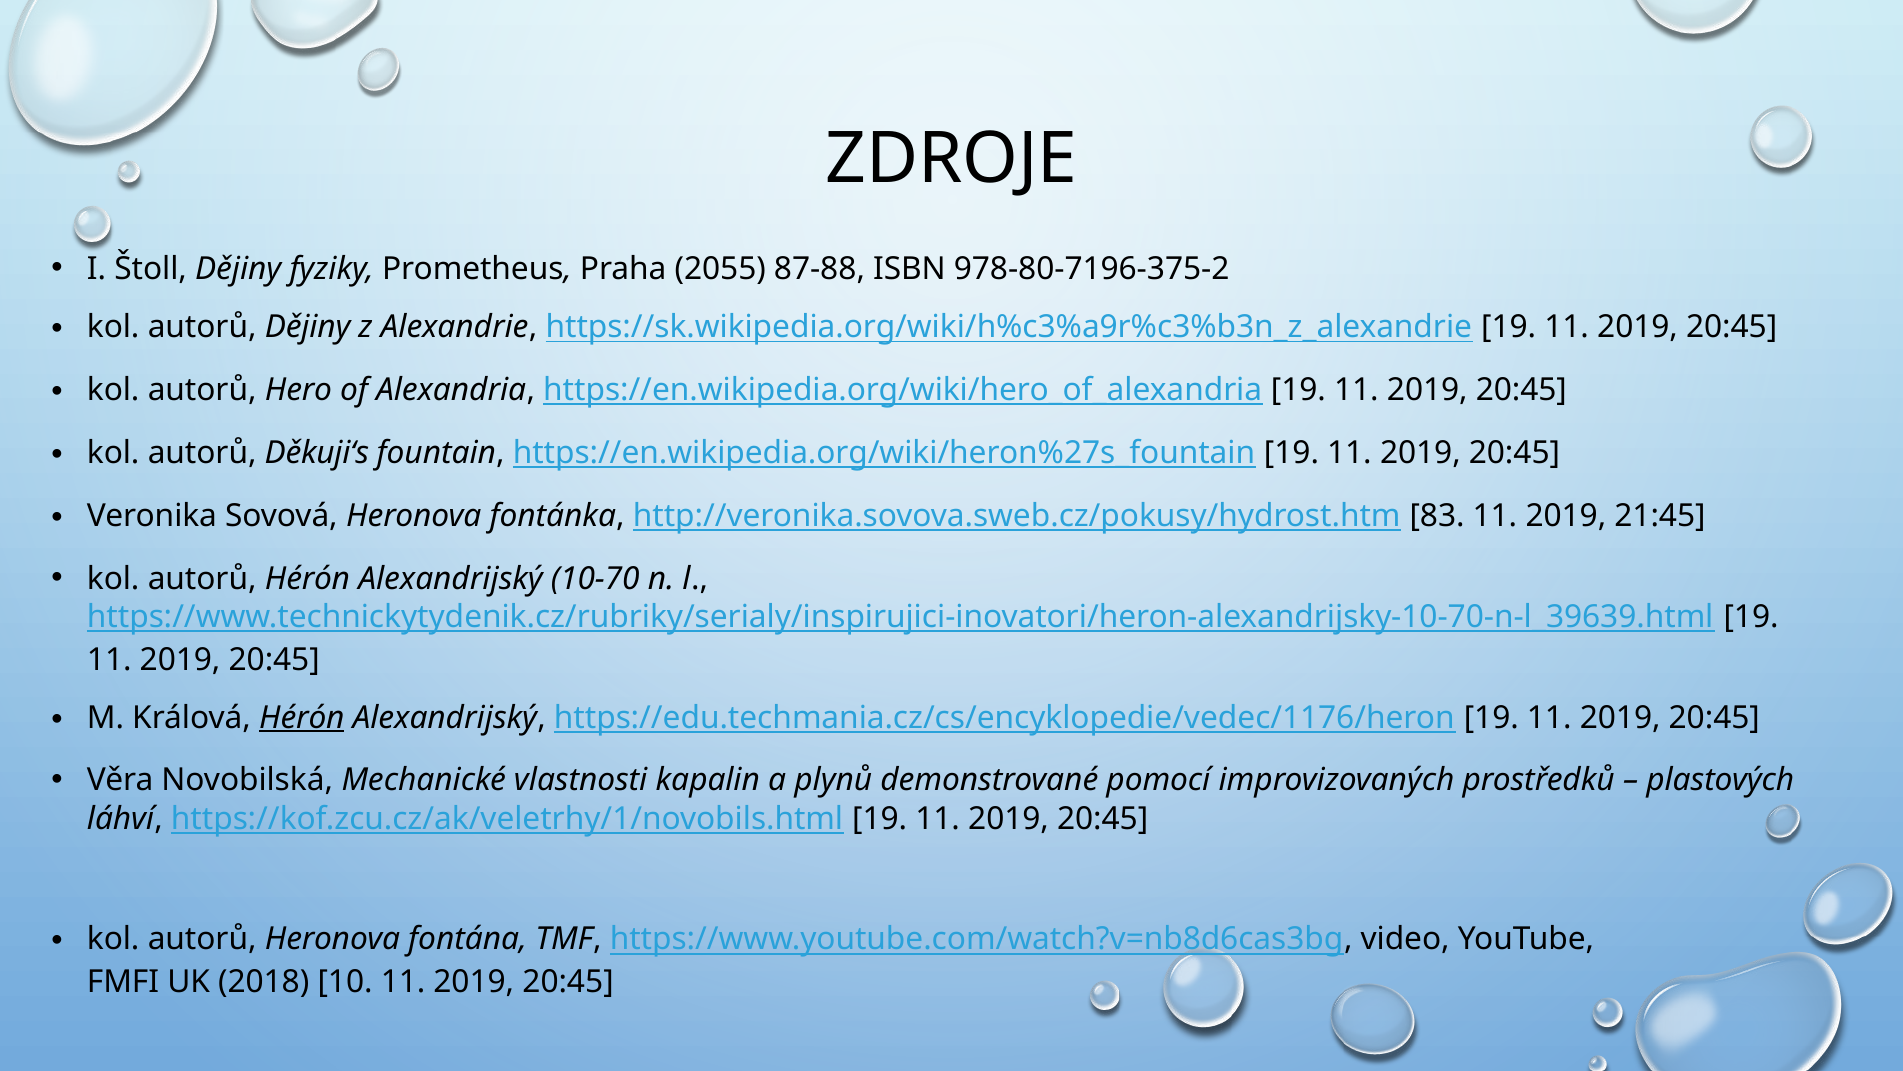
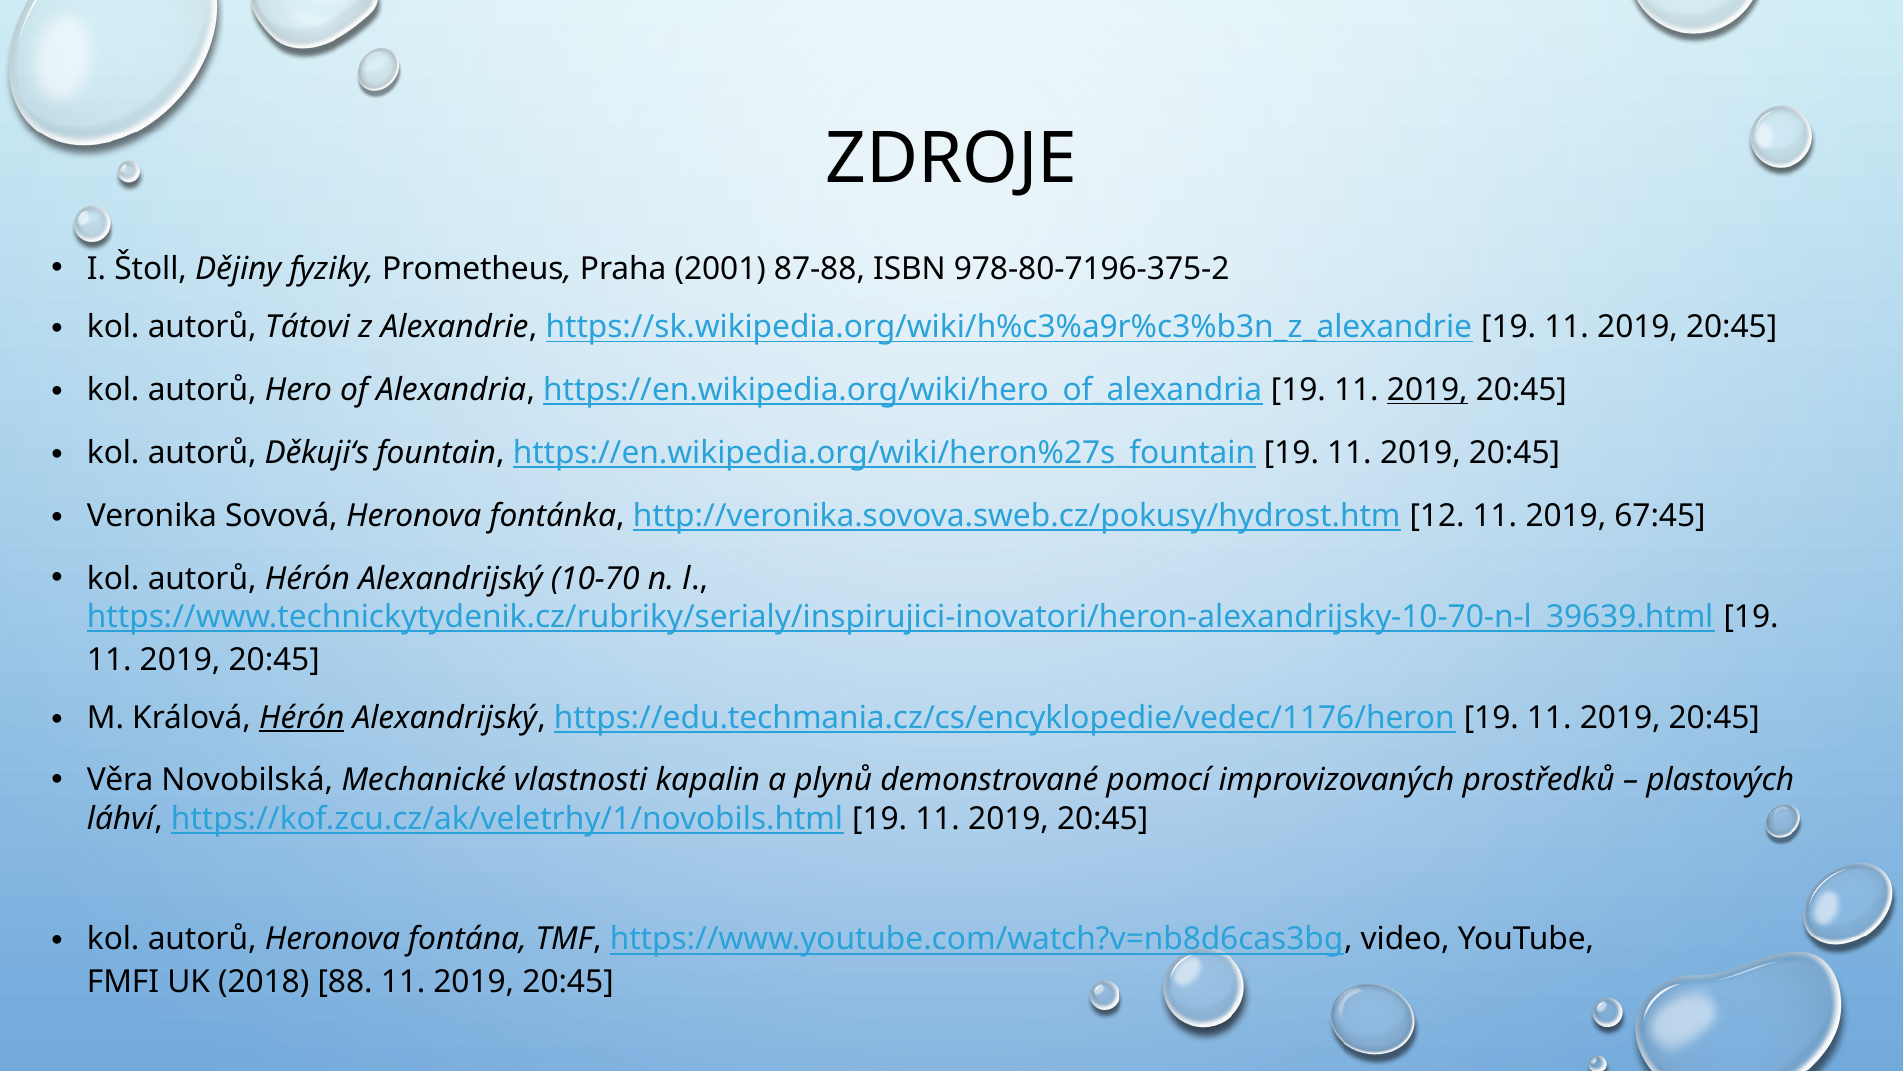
2055: 2055 -> 2001
autorů Dějiny: Dějiny -> Tátovi
2019 at (1427, 390) underline: none -> present
83: 83 -> 12
21:45: 21:45 -> 67:45
10: 10 -> 88
